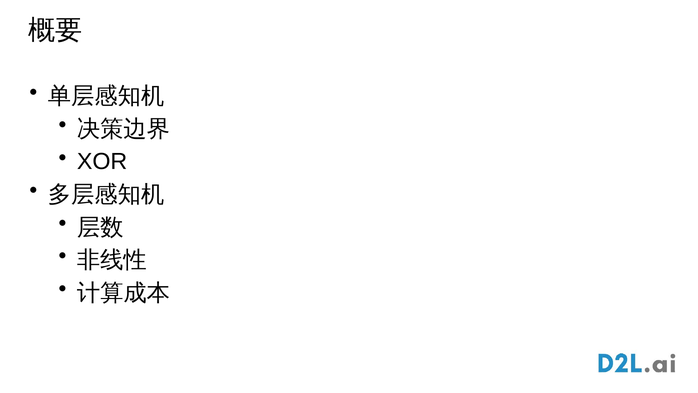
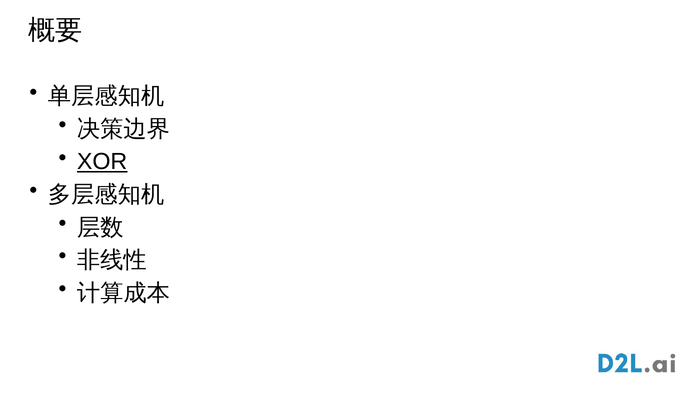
XOR underline: none -> present
